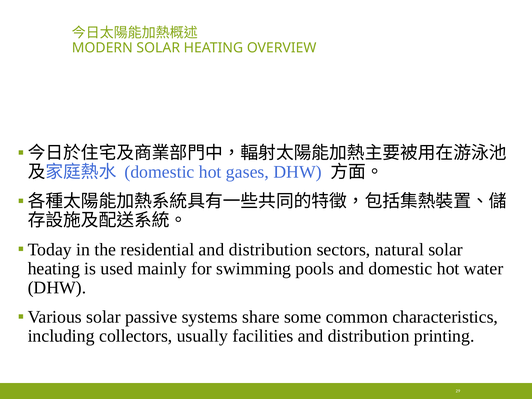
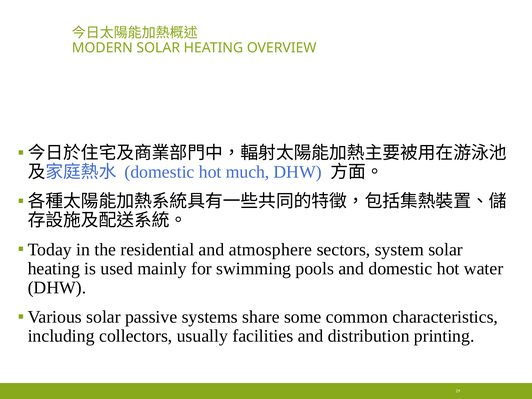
gases: gases -> much
residential and distribution: distribution -> atmosphere
natural: natural -> system
